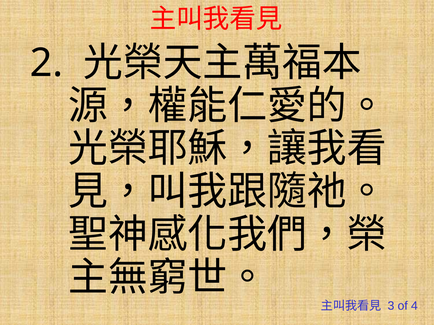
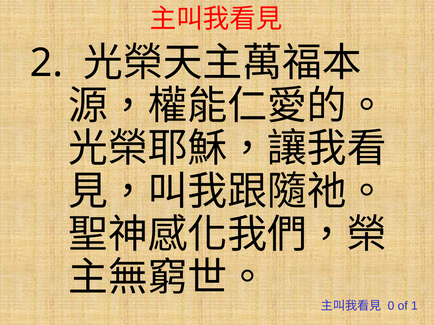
3: 3 -> 0
4: 4 -> 1
